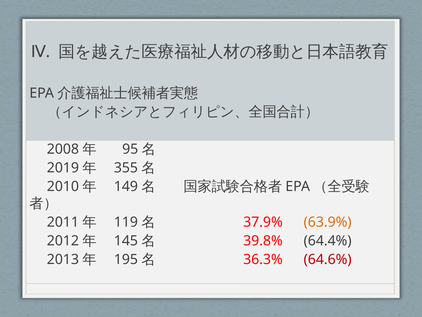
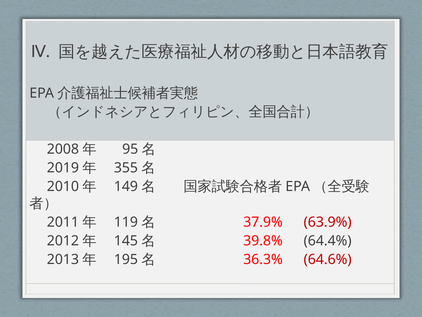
63.9% colour: orange -> red
